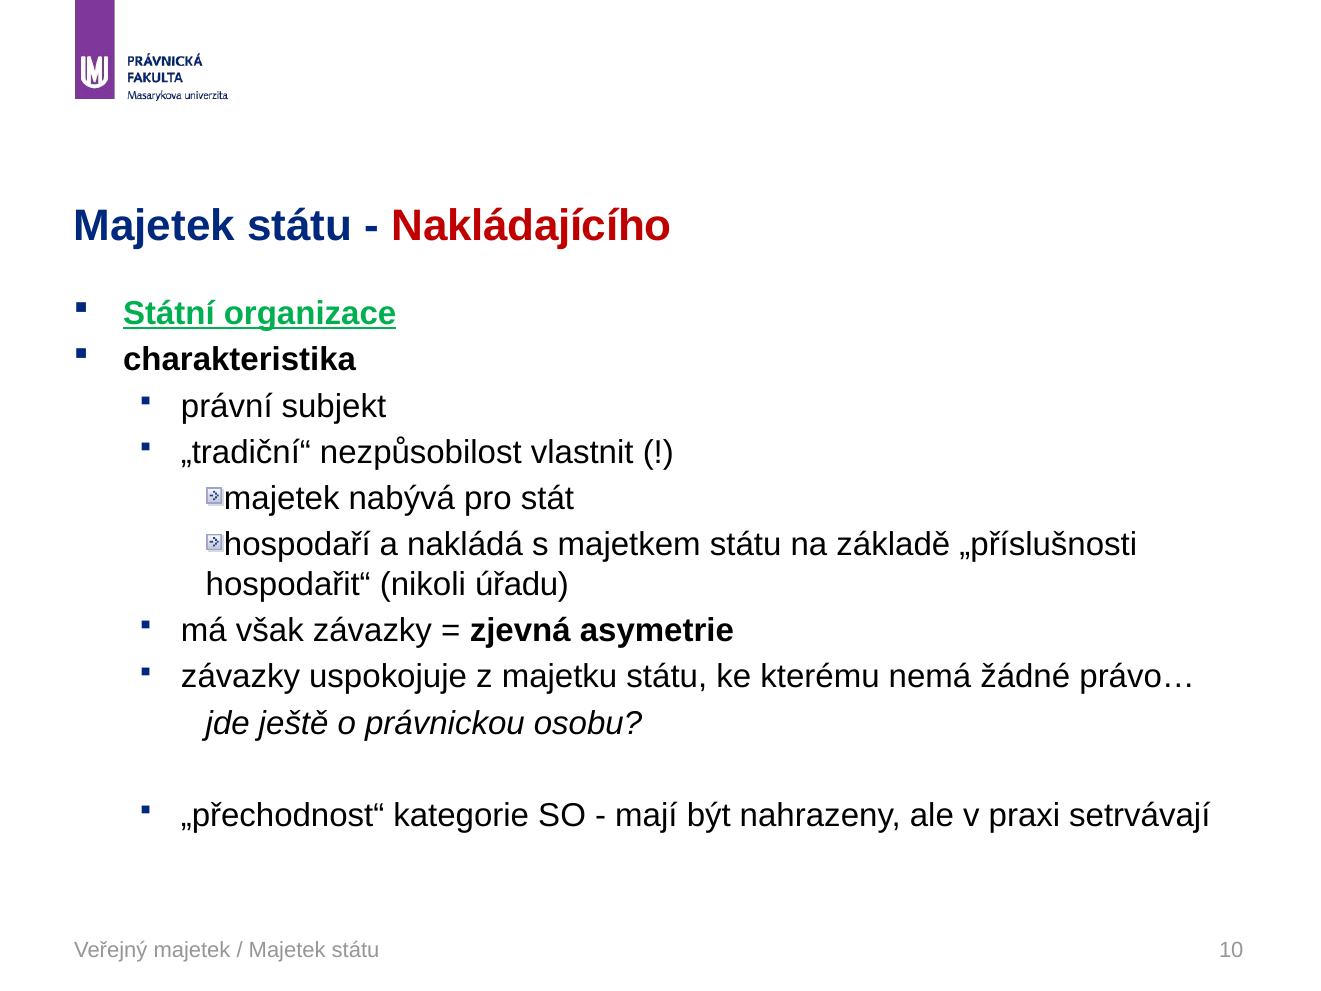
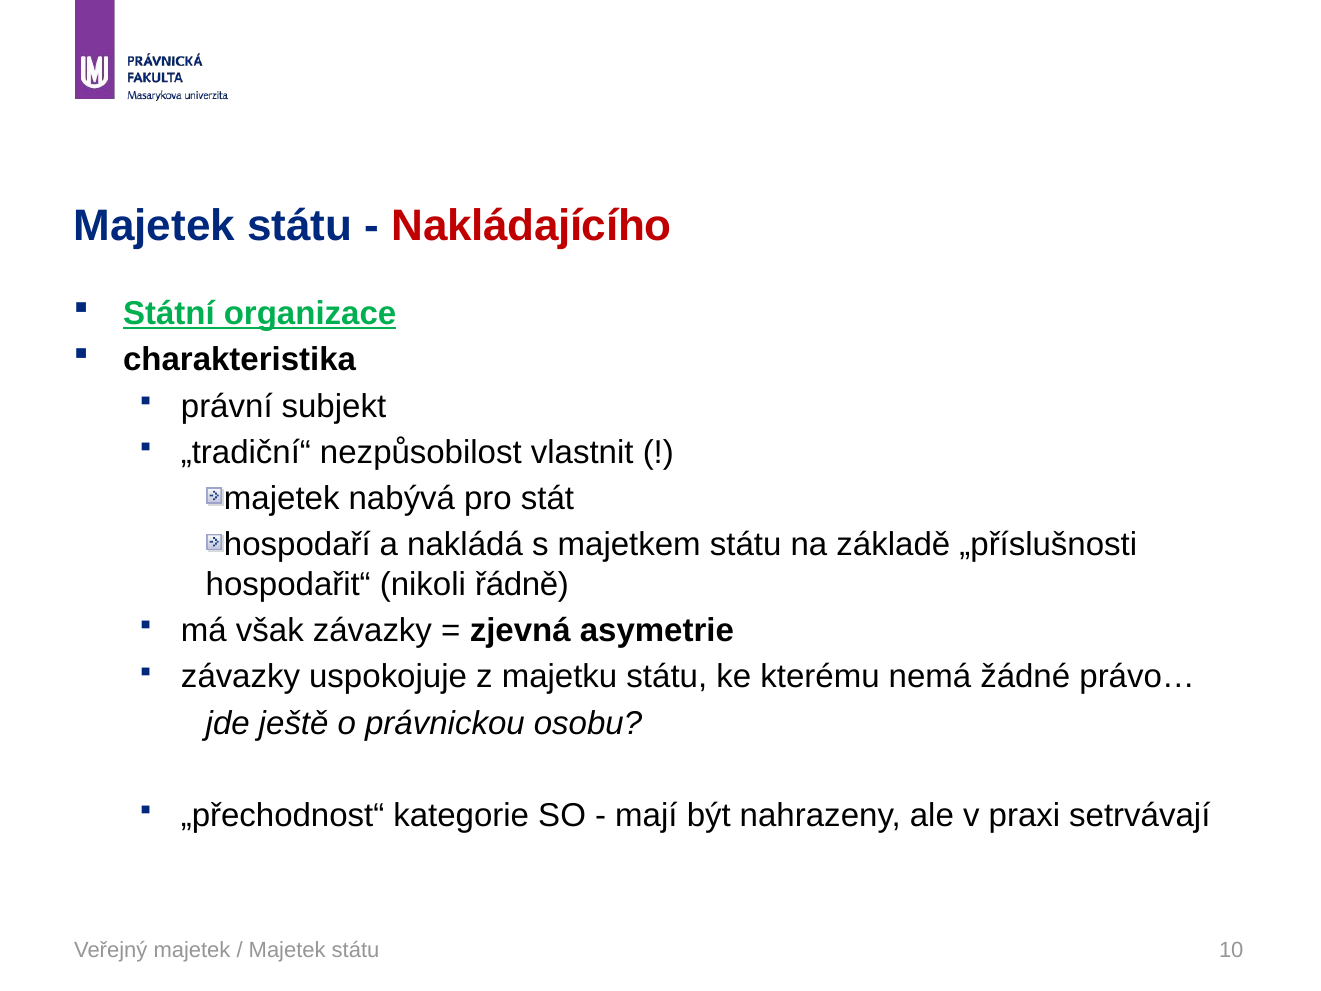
úřadu: úřadu -> řádně
